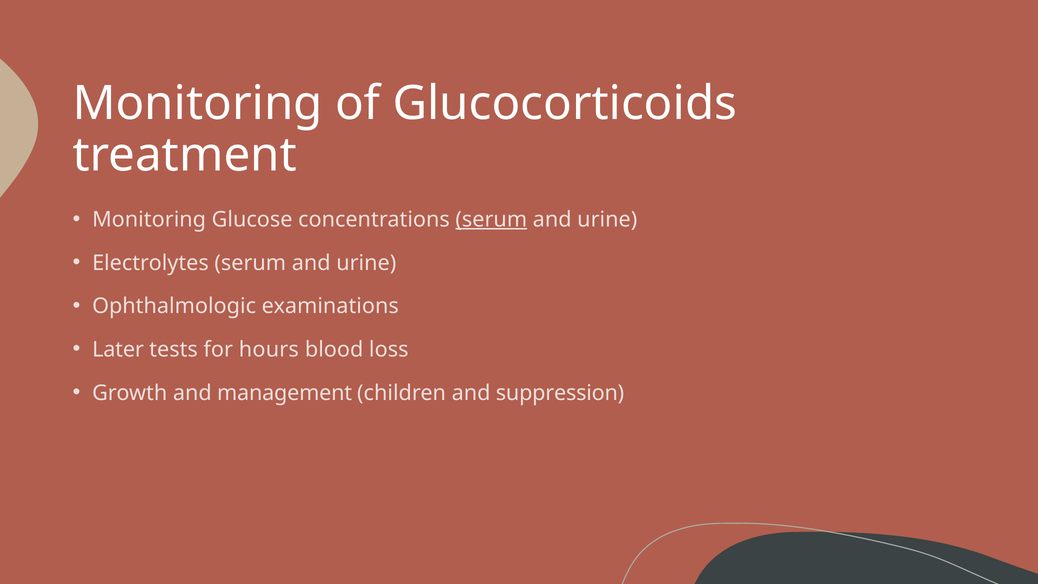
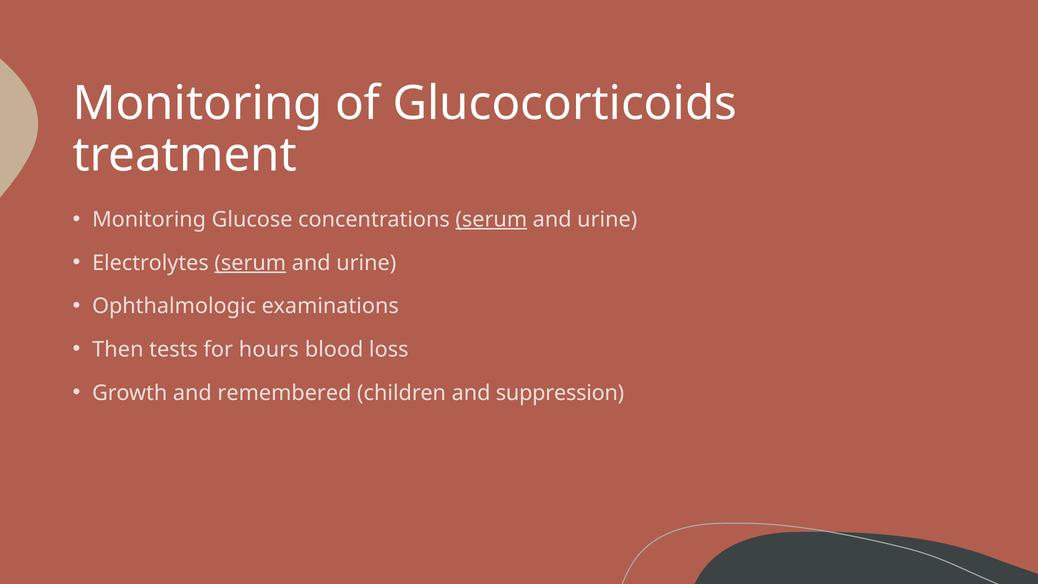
serum at (250, 263) underline: none -> present
Later: Later -> Then
management: management -> remembered
